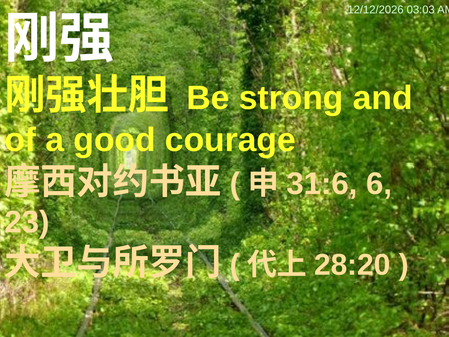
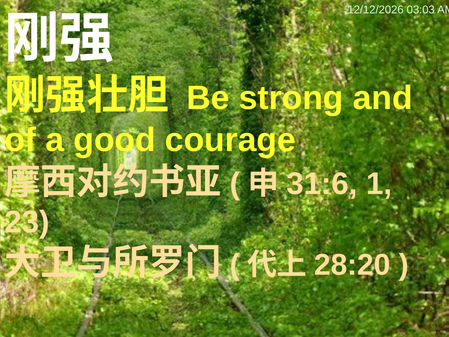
6: 6 -> 1
